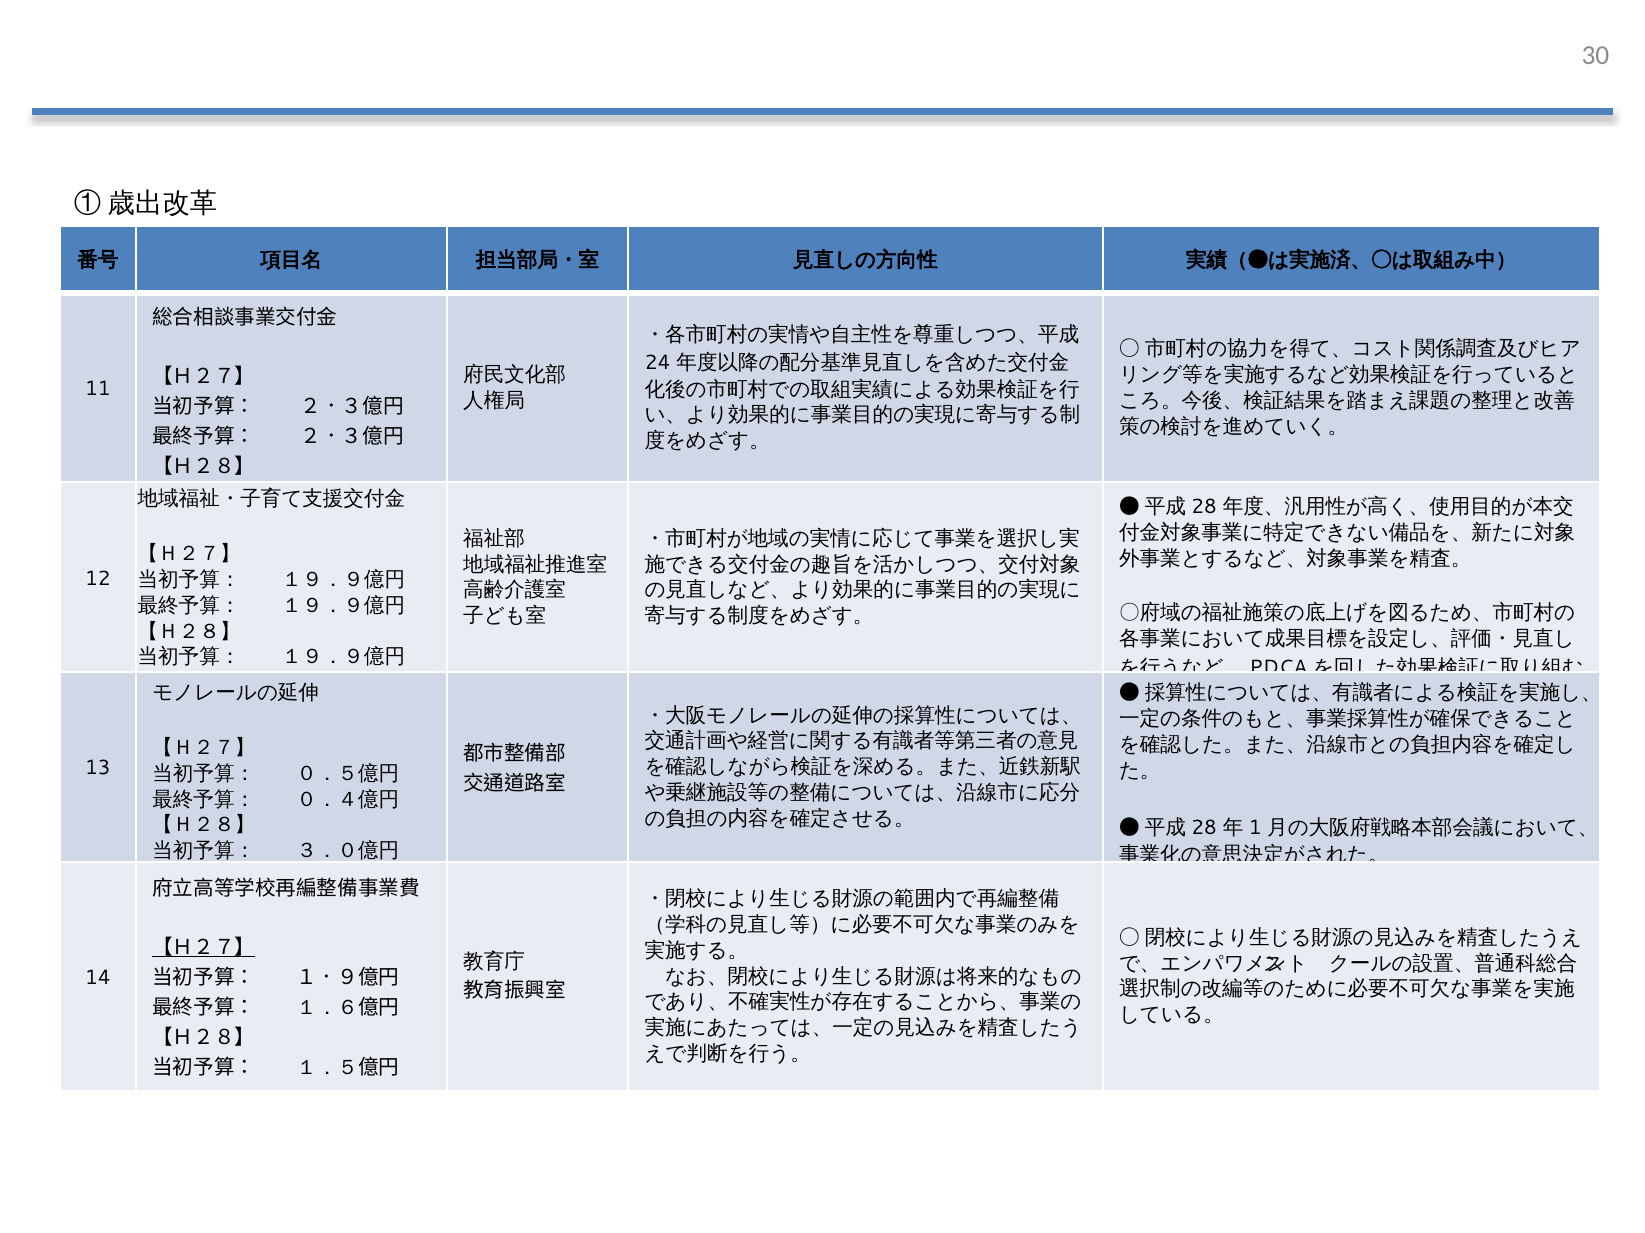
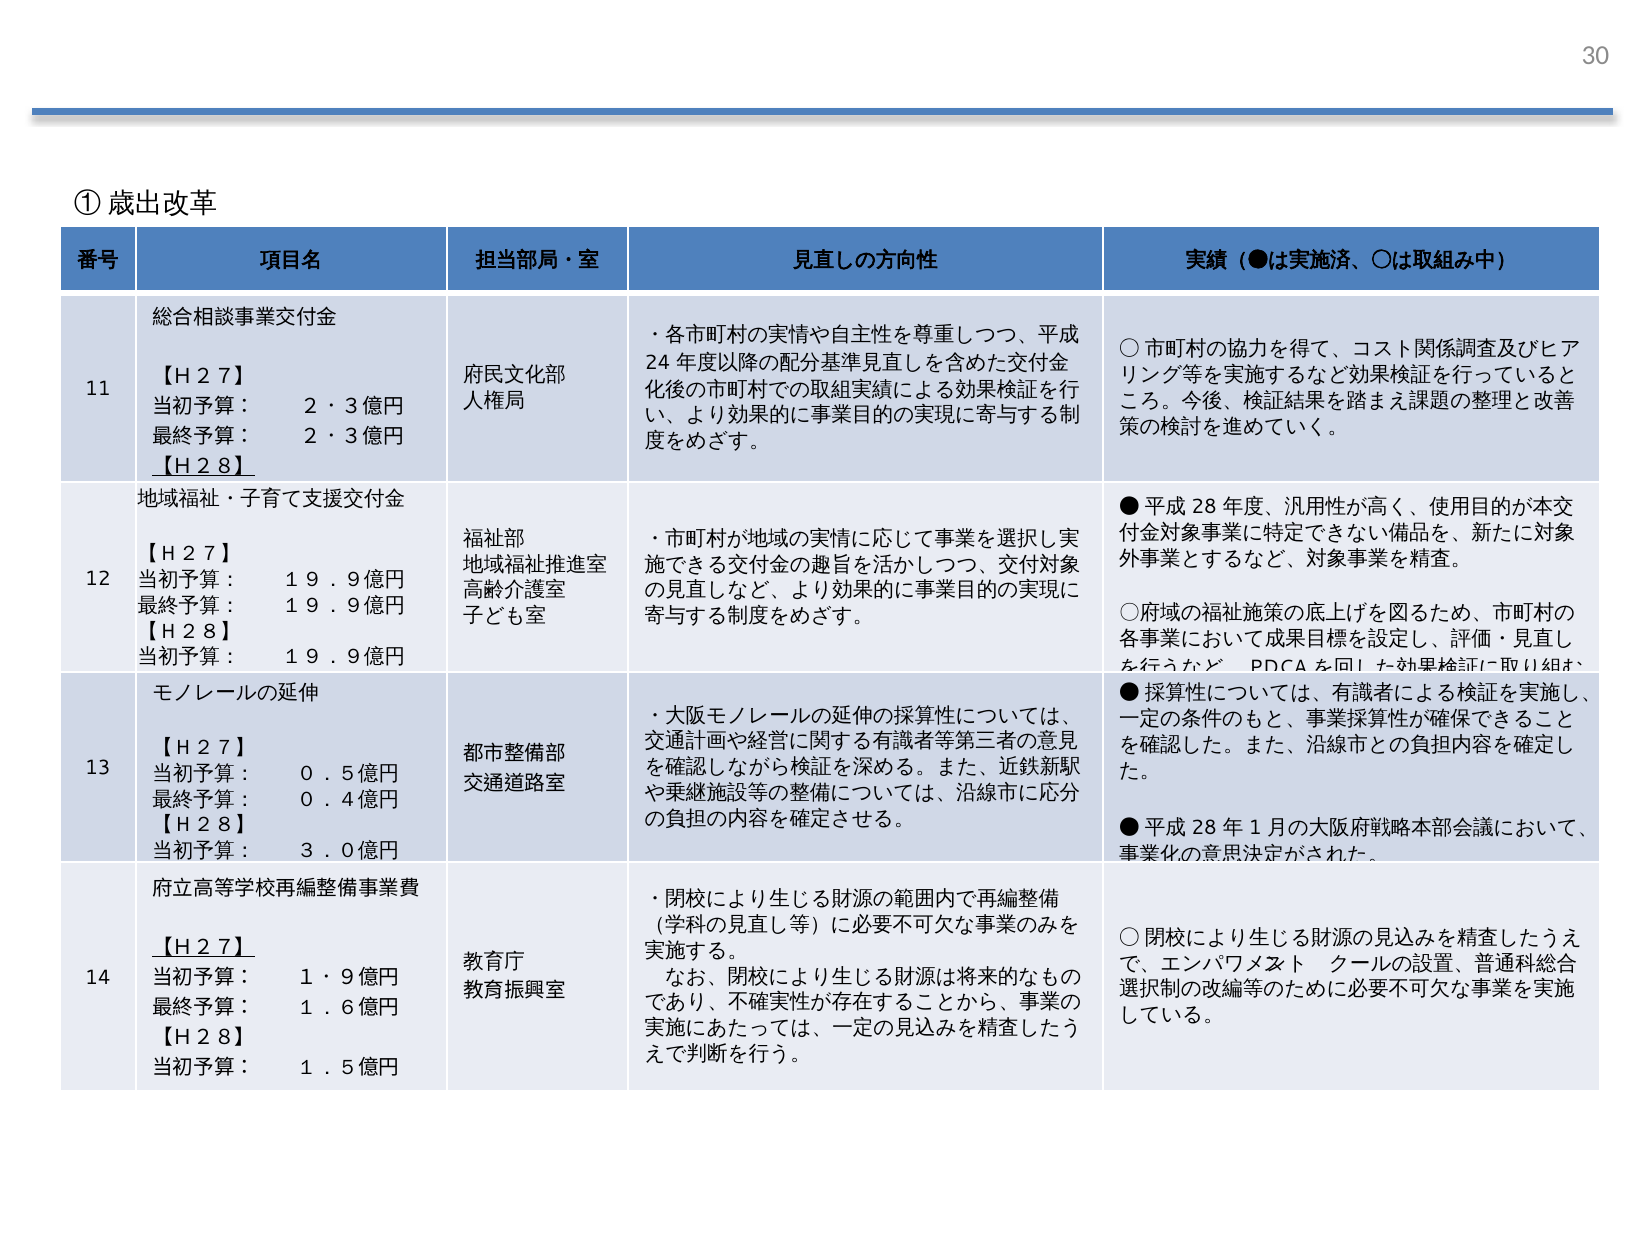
【Ｈ２８】 at (204, 467) underline: none -> present
